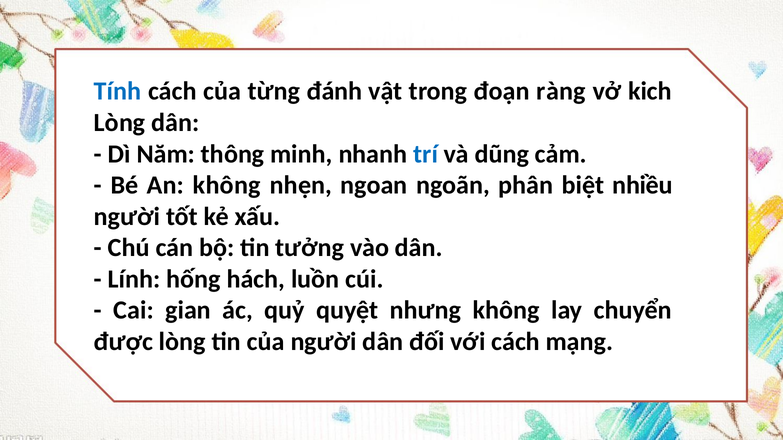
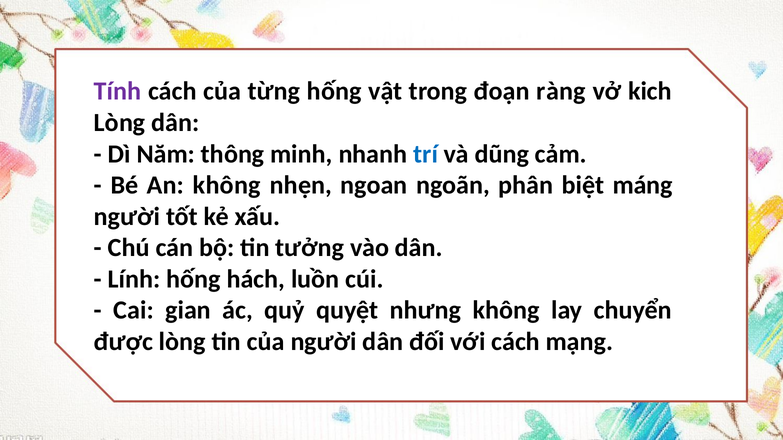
Tính colour: blue -> purple
từng đánh: đánh -> hống
nhiều: nhiều -> máng
